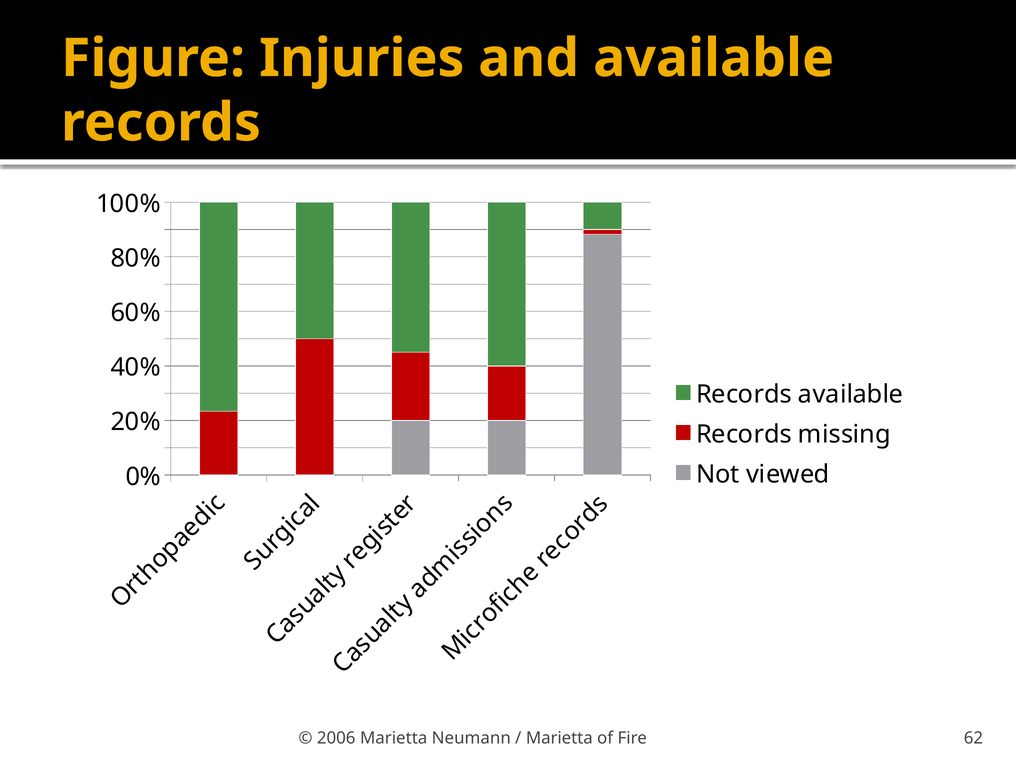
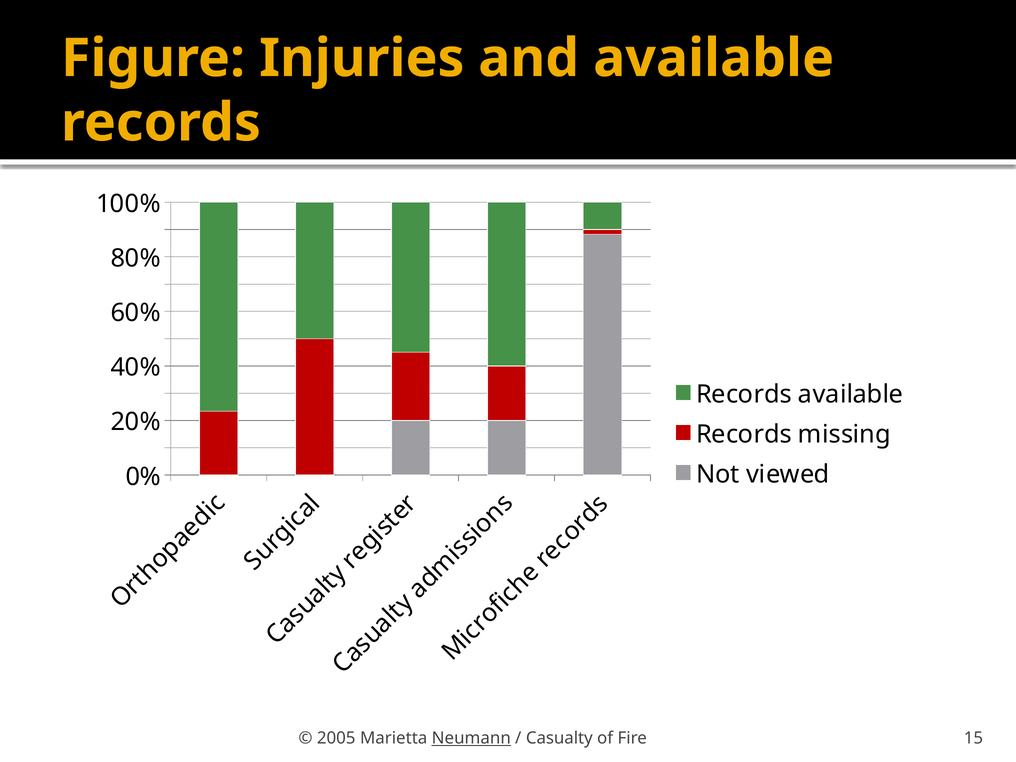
2006: 2006 -> 2005
Neumann underline: none -> present
Marietta at (559, 738): Marietta -> Casualty
62: 62 -> 15
